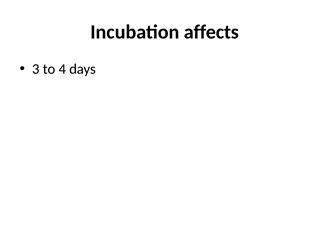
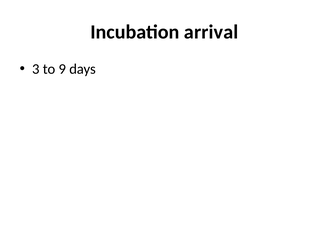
affects: affects -> arrival
4: 4 -> 9
